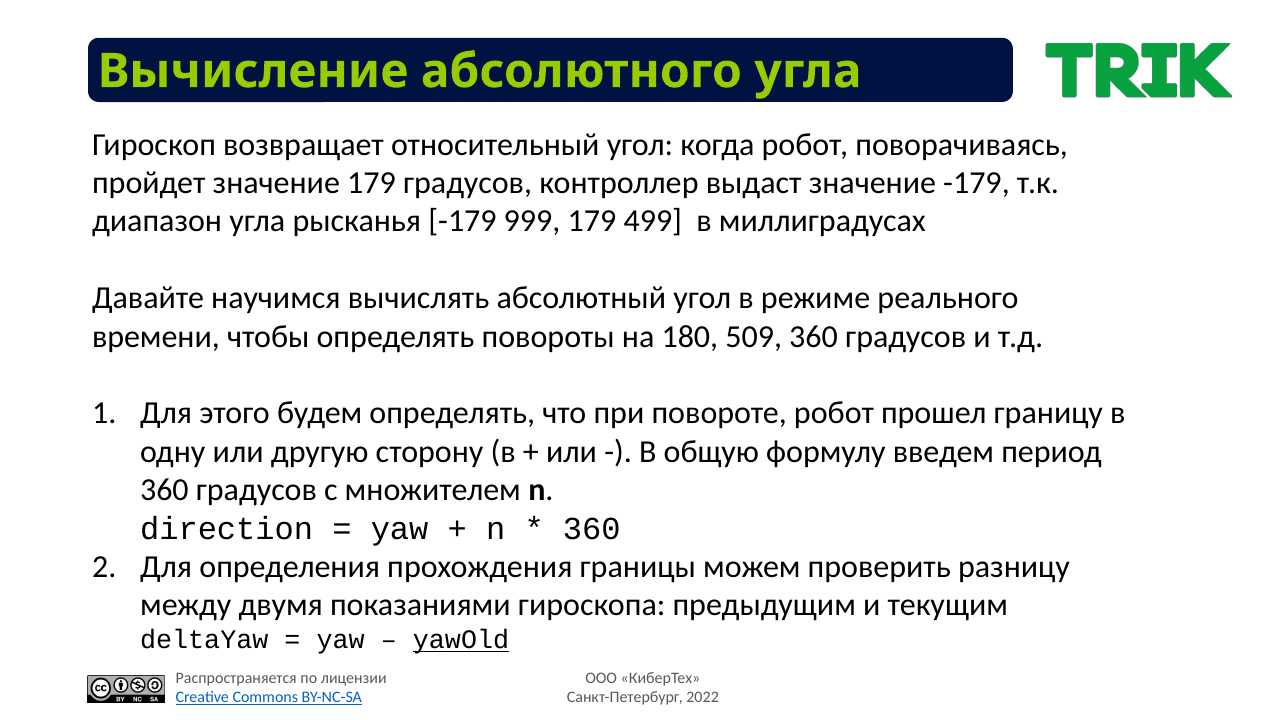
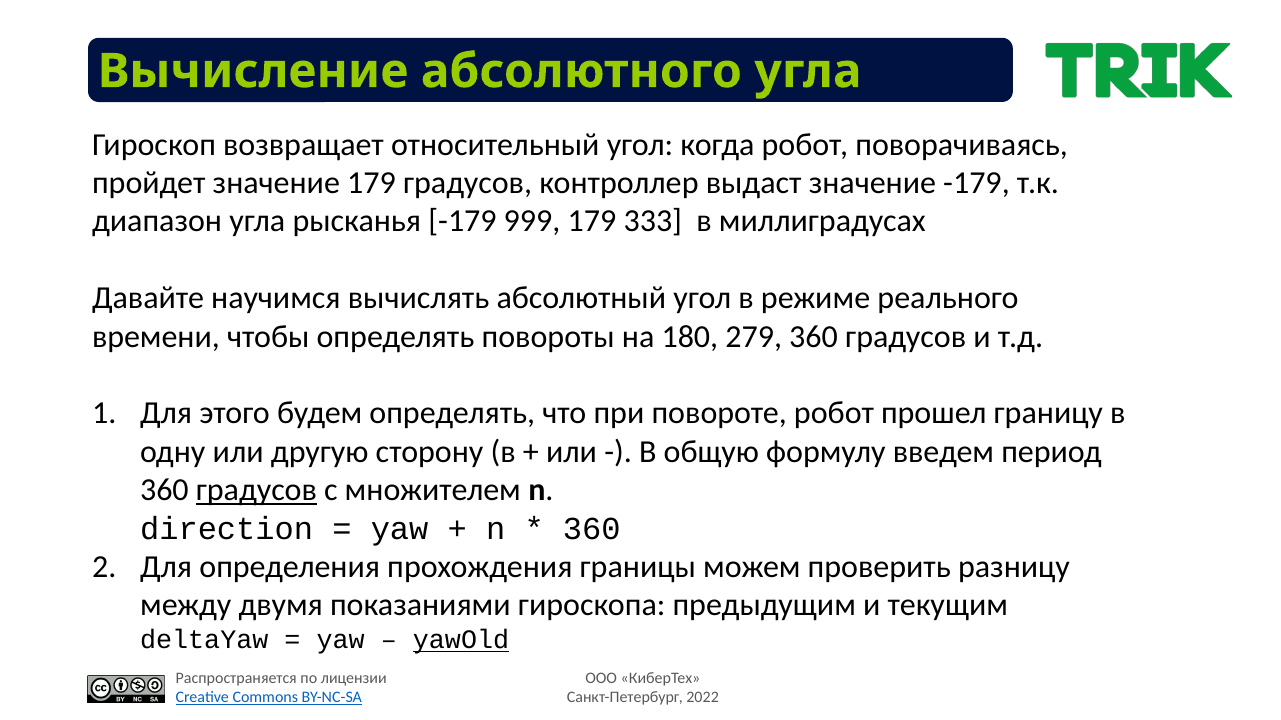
499: 499 -> 333
509: 509 -> 279
градусов at (256, 491) underline: none -> present
